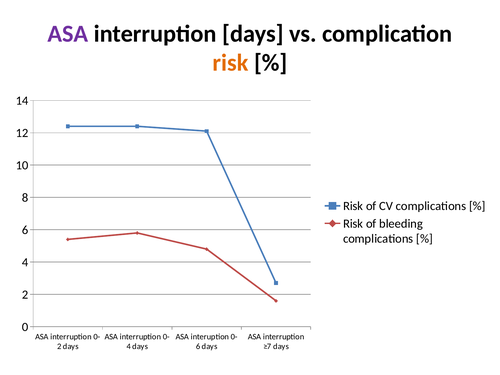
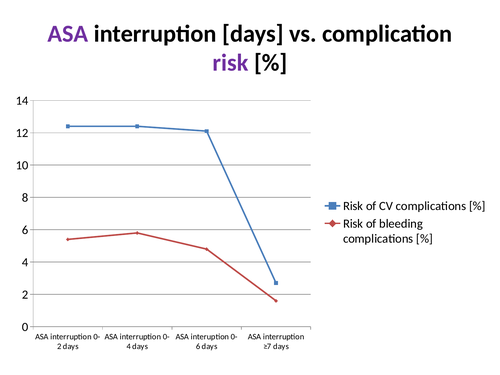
risk at (231, 63) colour: orange -> purple
